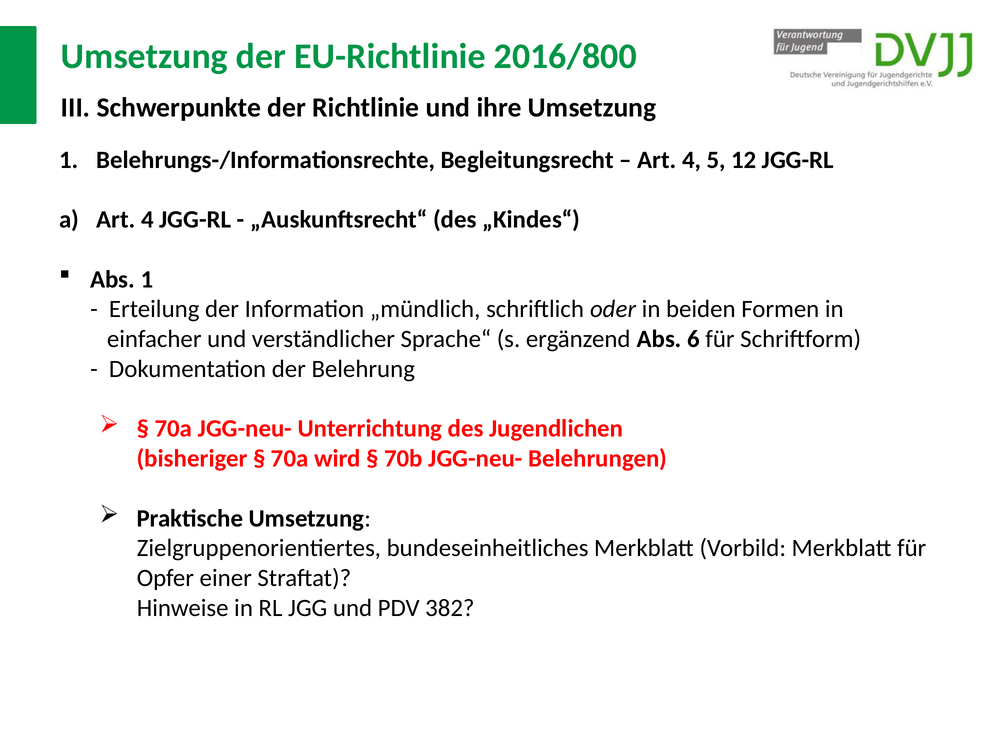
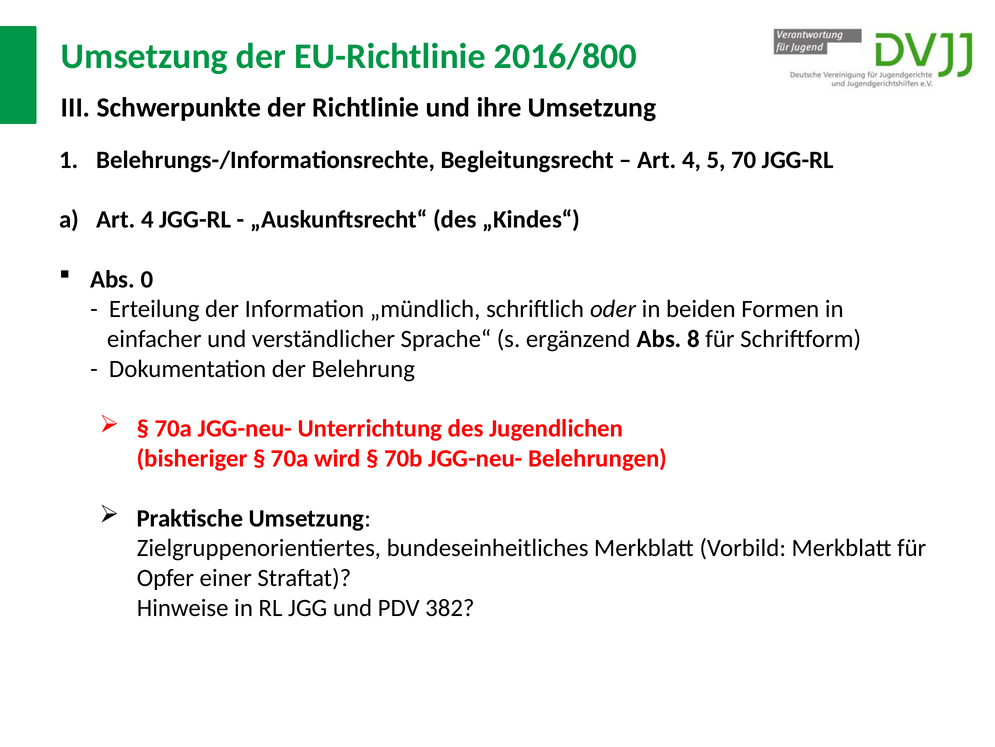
12: 12 -> 70
Abs 1: 1 -> 0
6: 6 -> 8
